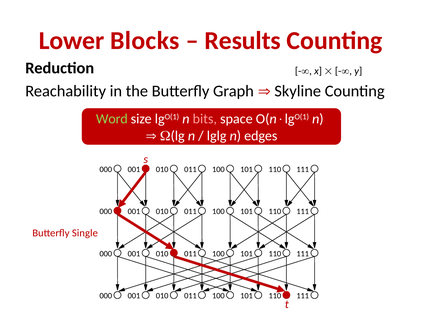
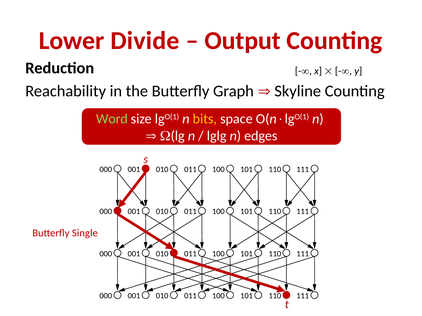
Blocks: Blocks -> Divide
Results: Results -> Output
bits colour: pink -> yellow
